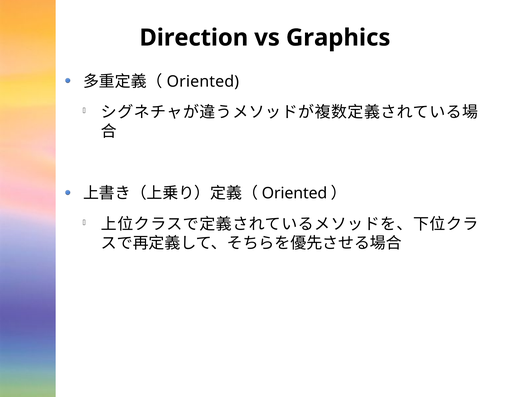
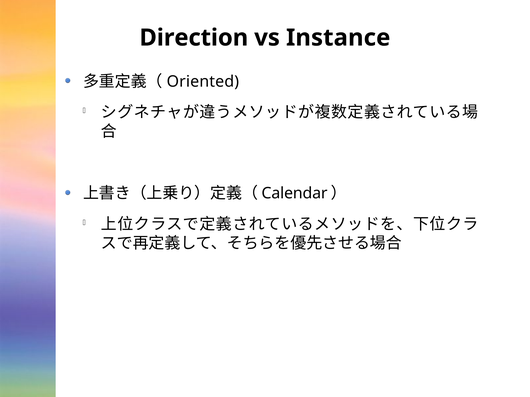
Graphics: Graphics -> Instance
Oriented at (294, 194): Oriented -> Calendar
